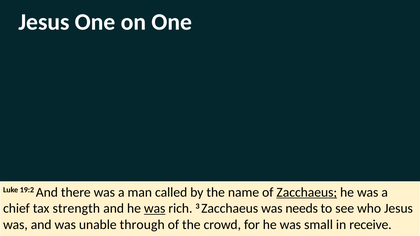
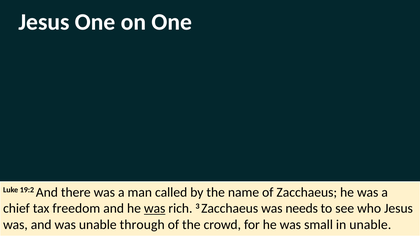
Zacchaeus at (307, 192) underline: present -> none
strength: strength -> freedom
in receive: receive -> unable
